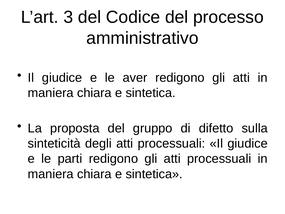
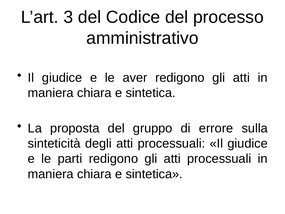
difetto: difetto -> errore
